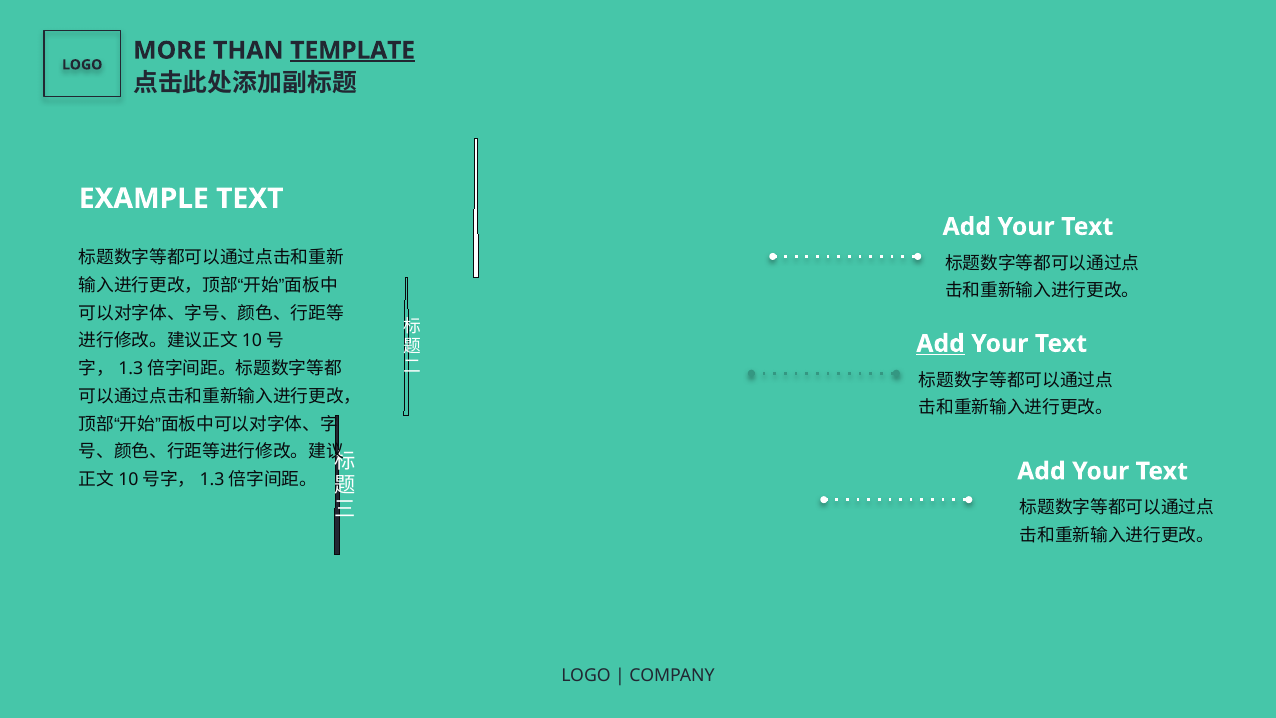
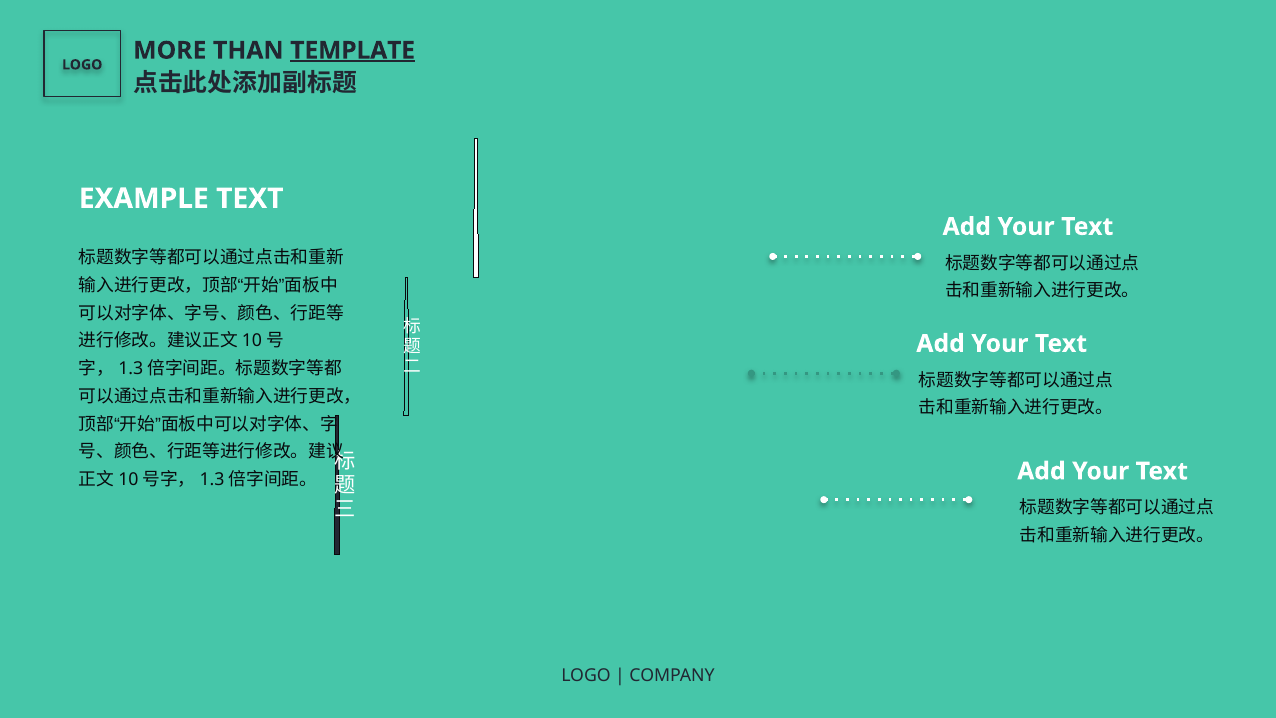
Add at (941, 344) underline: present -> none
